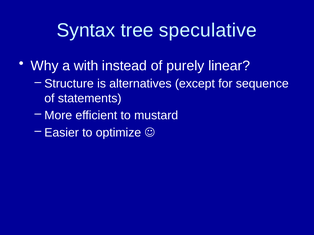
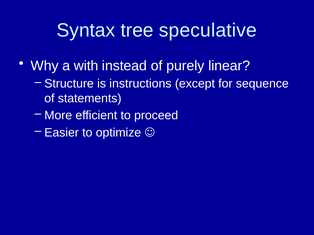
alternatives: alternatives -> instructions
mustard: mustard -> proceed
